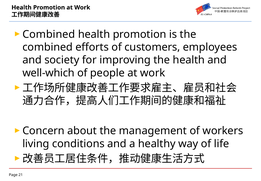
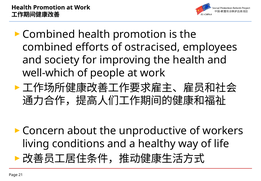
customers: customers -> ostracised
management: management -> unproductive
